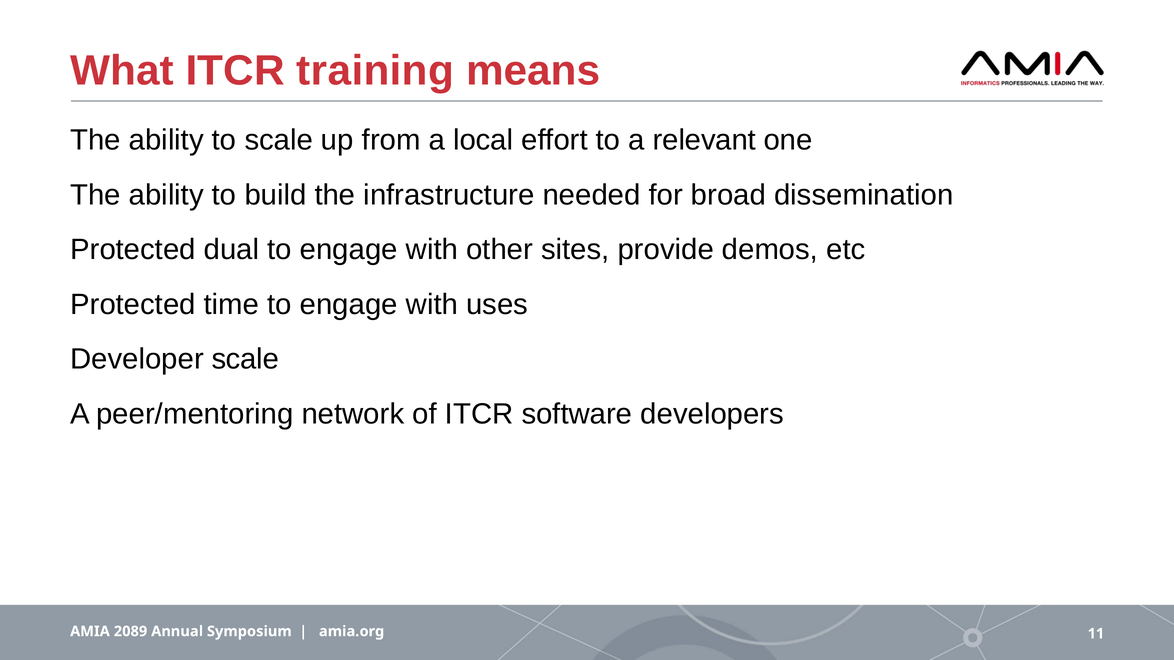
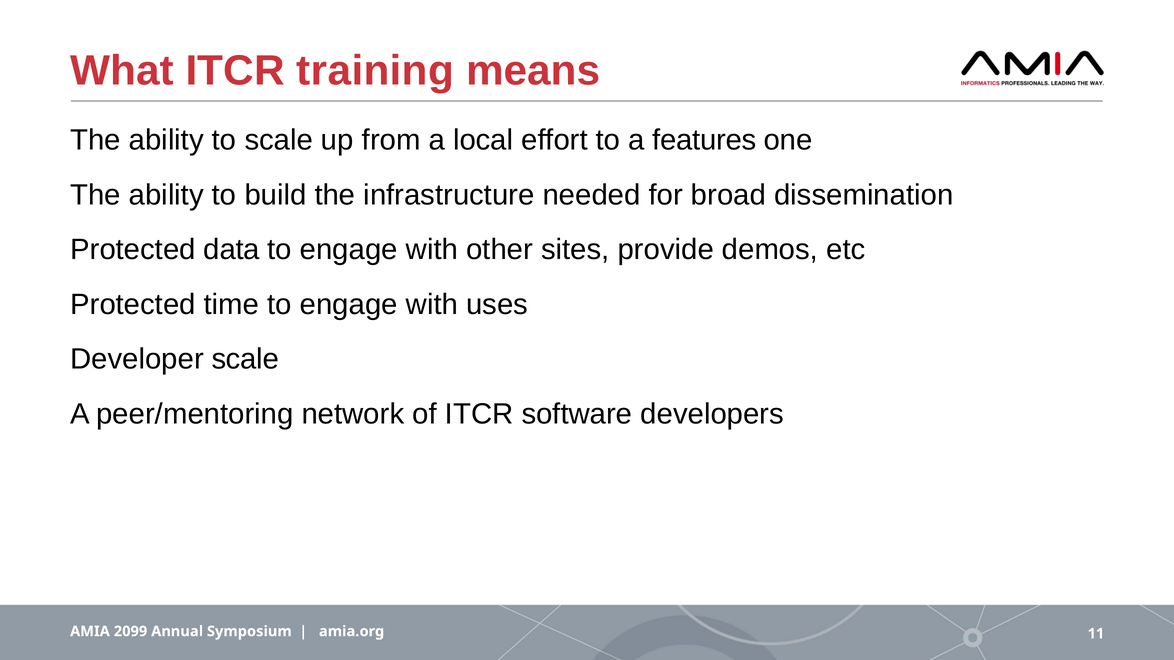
relevant: relevant -> features
dual: dual -> data
2089: 2089 -> 2099
